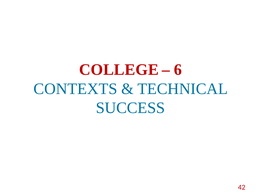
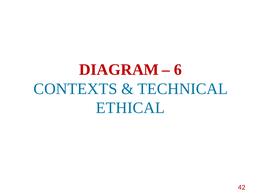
COLLEGE: COLLEGE -> DIAGRAM
SUCCESS: SUCCESS -> ETHICAL
